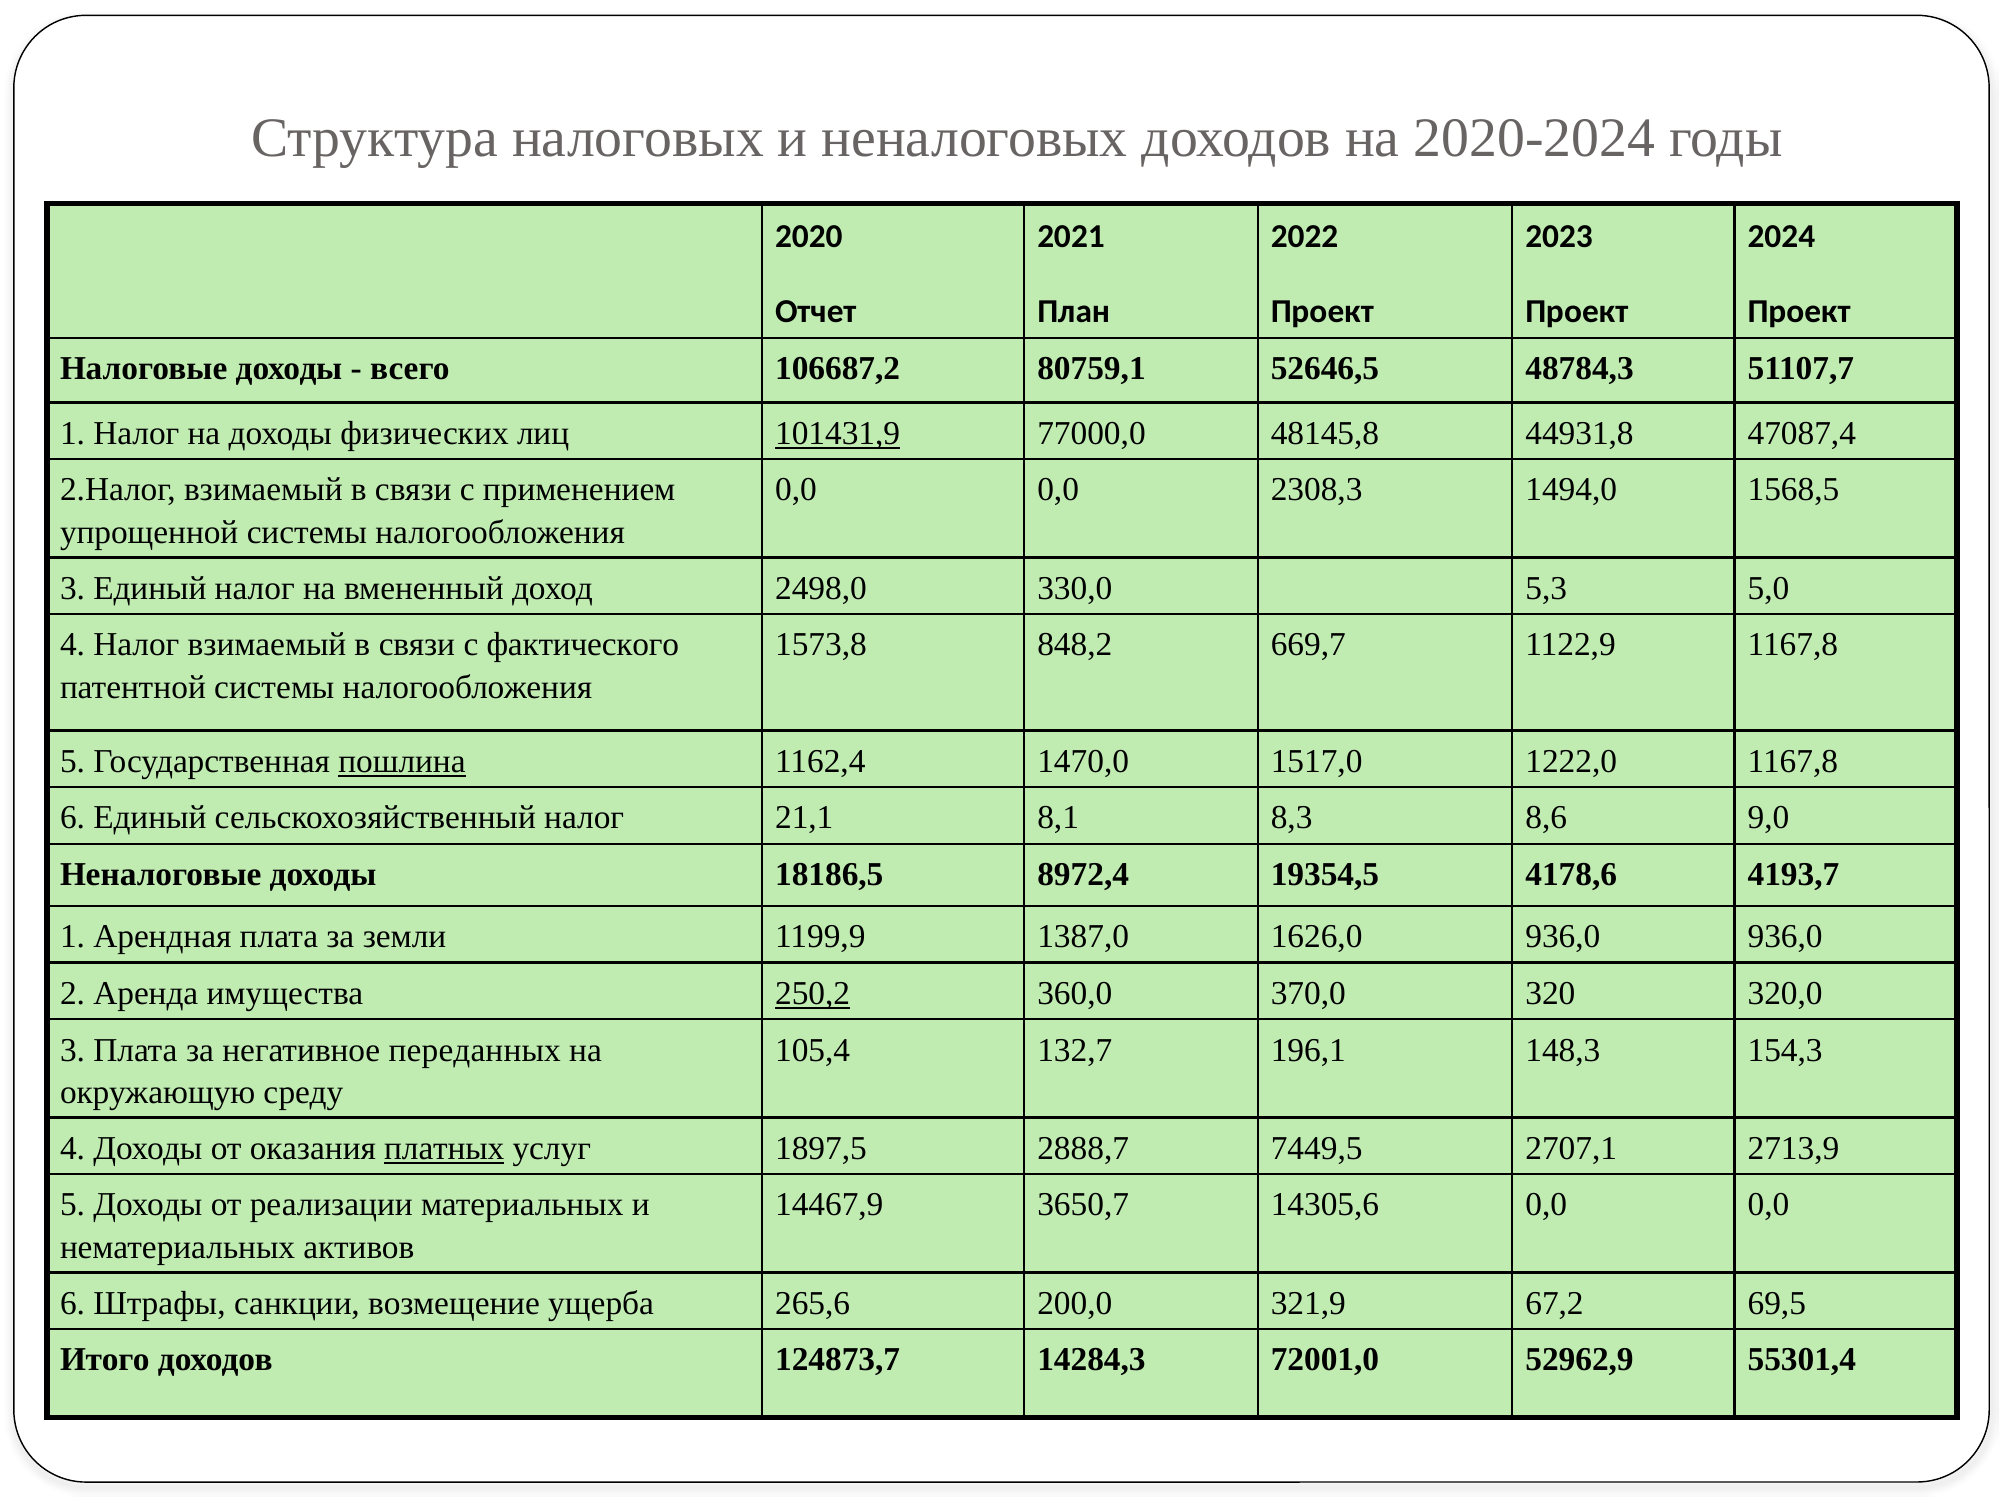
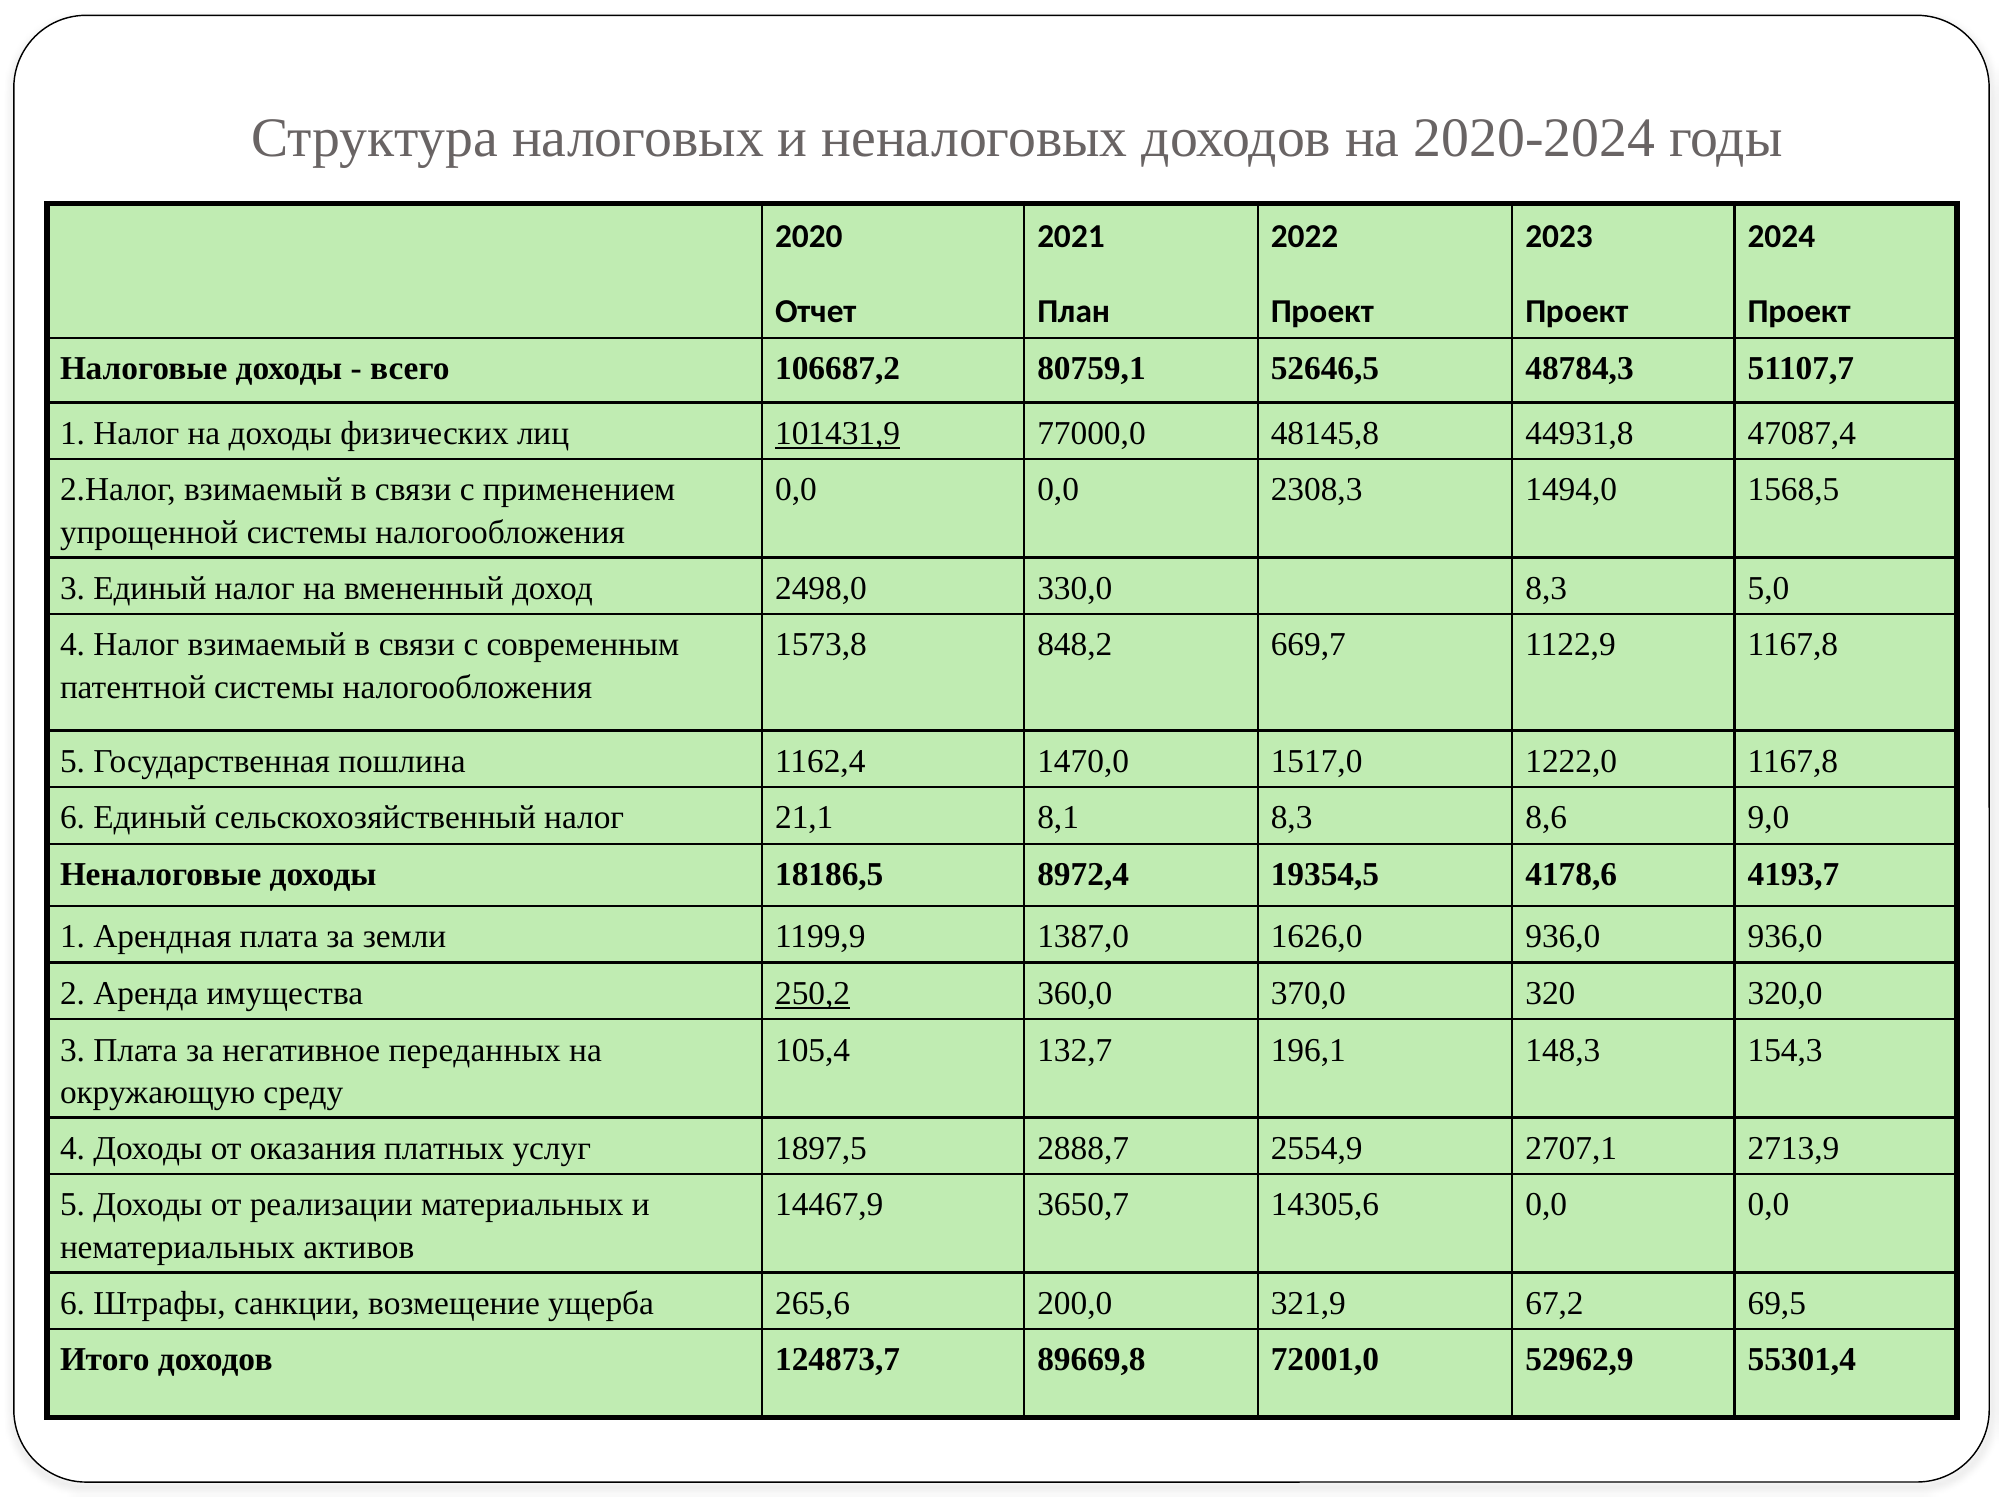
330,0 5,3: 5,3 -> 8,3
фактического: фактического -> современным
пошлина underline: present -> none
платных underline: present -> none
7449,5: 7449,5 -> 2554,9
14284,3: 14284,3 -> 89669,8
